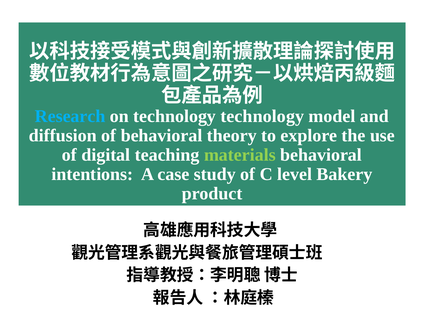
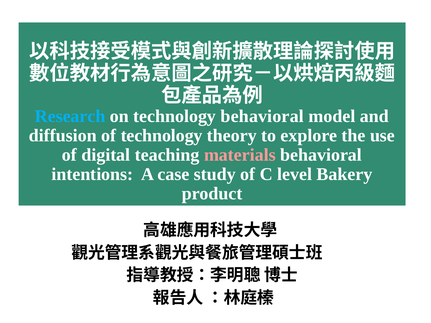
technology technology: technology -> behavioral
of behavioral: behavioral -> technology
materials colour: light green -> pink
